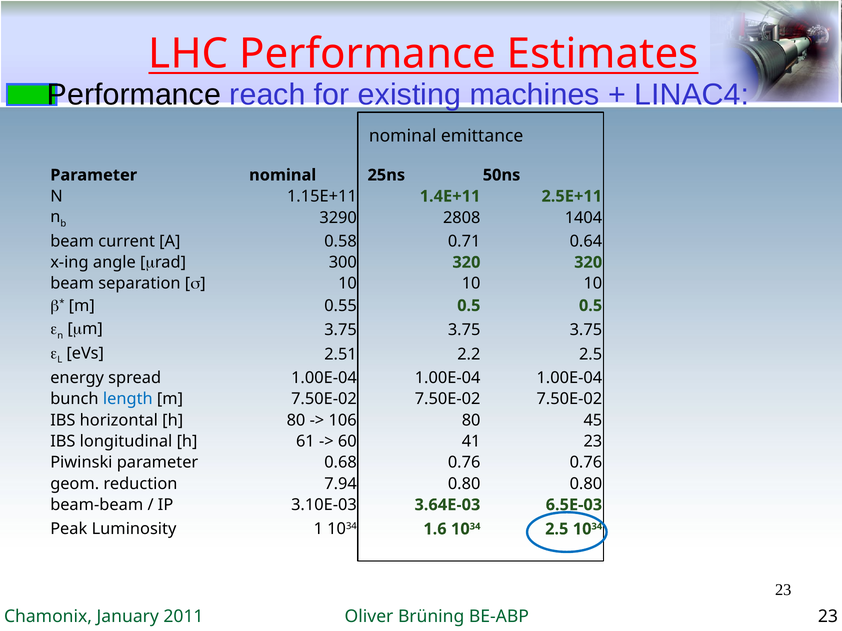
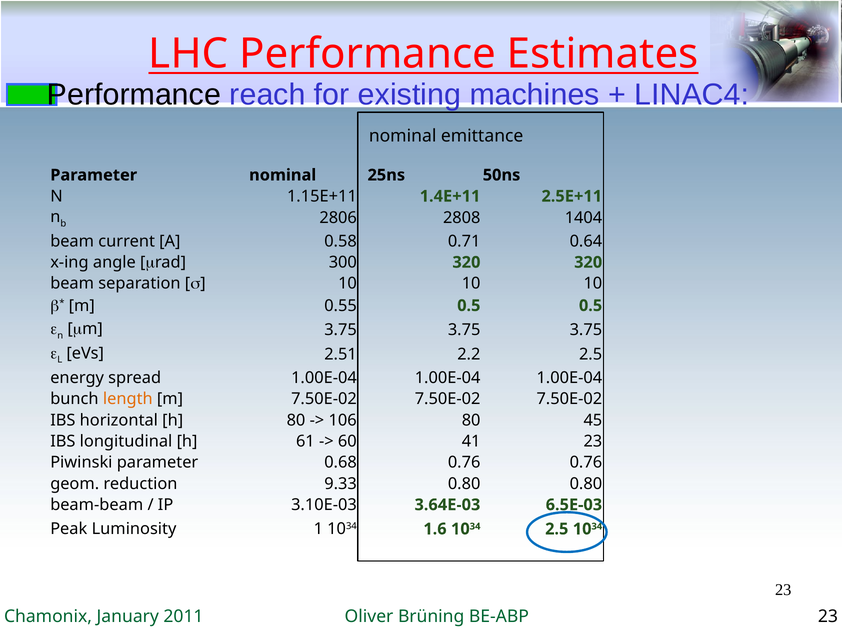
3290: 3290 -> 2806
length colour: blue -> orange
7.94: 7.94 -> 9.33
